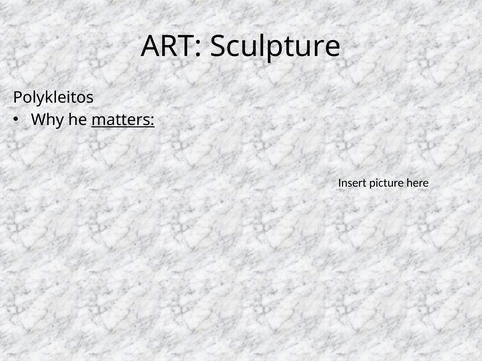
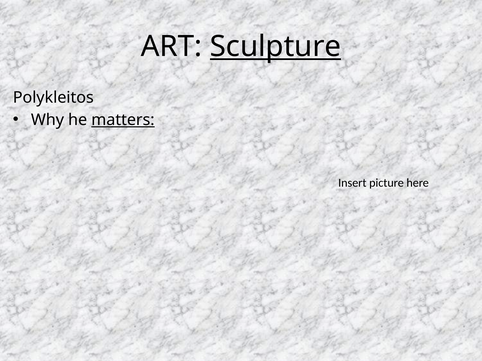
Sculpture underline: none -> present
